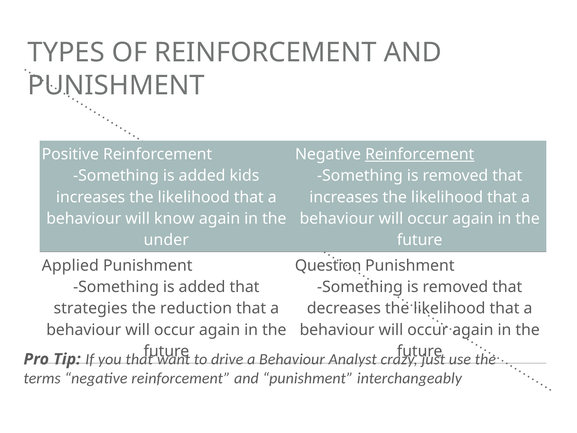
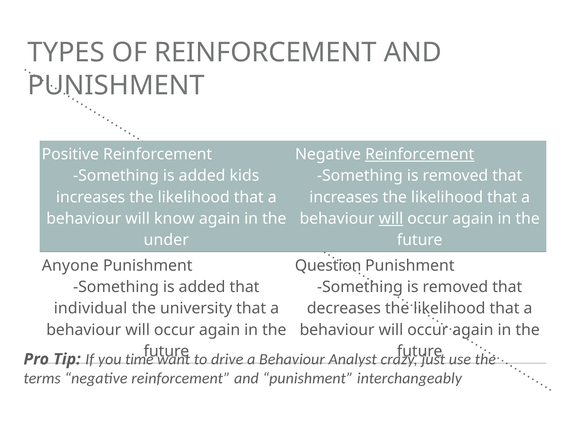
will at (391, 218) underline: none -> present
Applied: Applied -> Anyone
strategies: strategies -> individual
reduction: reduction -> university
you that: that -> time
